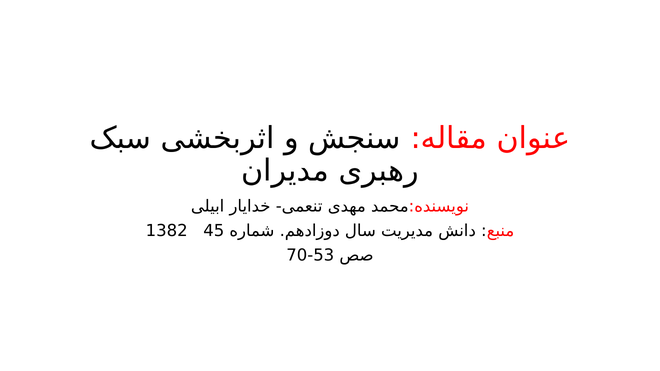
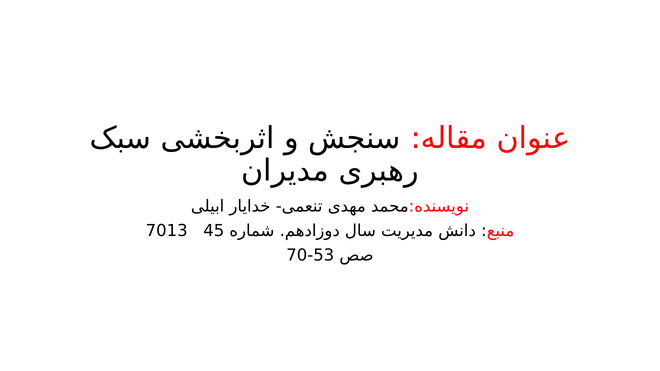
1382: 1382 -> 7013
